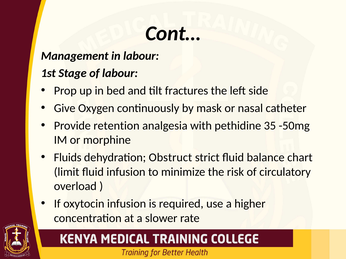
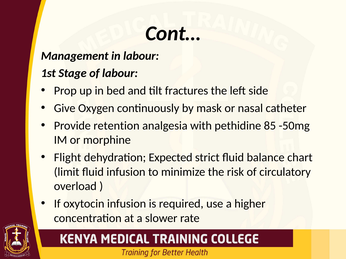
35: 35 -> 85
Fluids: Fluids -> Flight
Obstruct: Obstruct -> Expected
